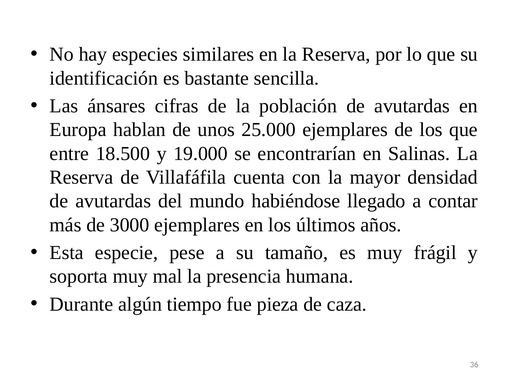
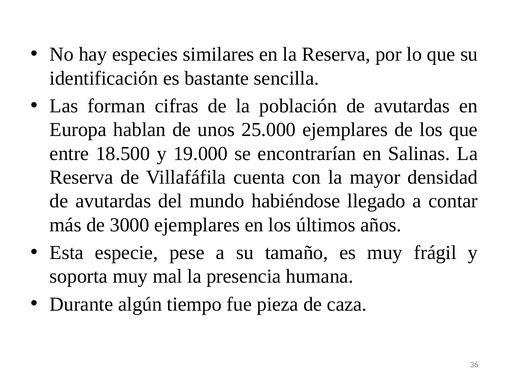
ánsares: ánsares -> forman
